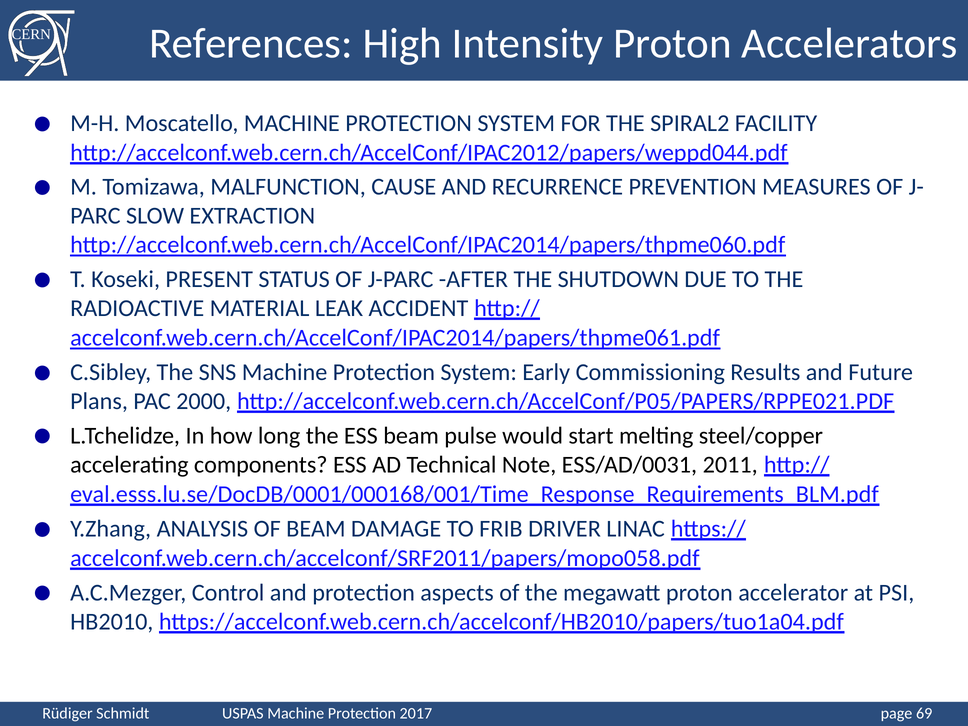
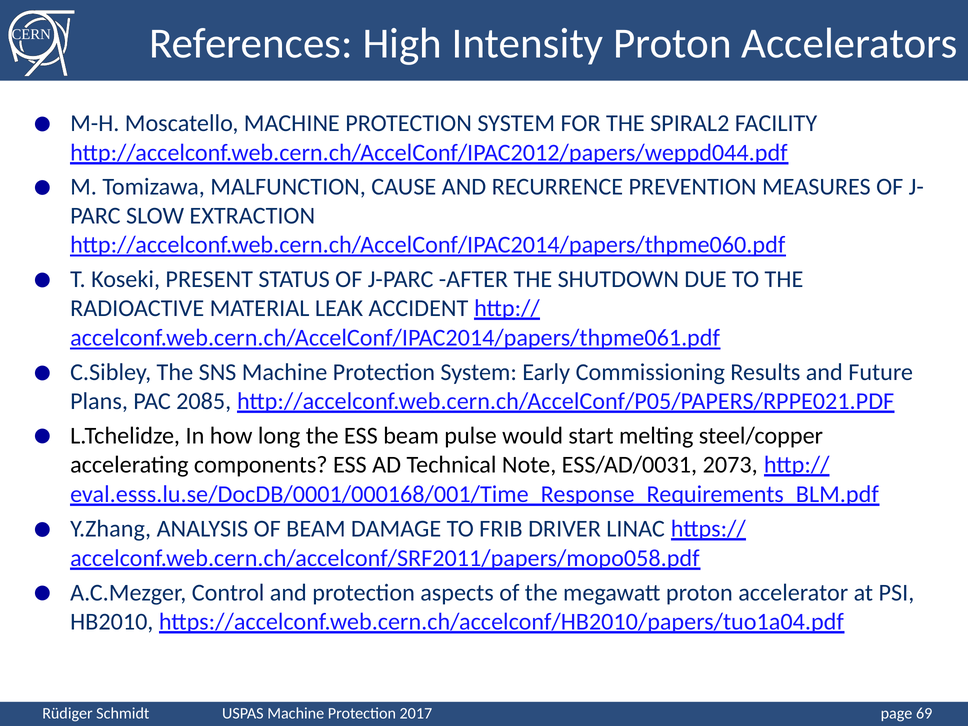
2000: 2000 -> 2085
2011: 2011 -> 2073
